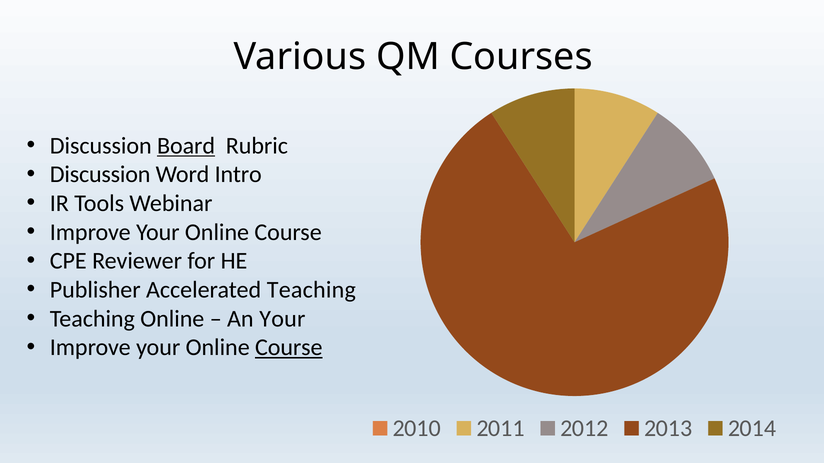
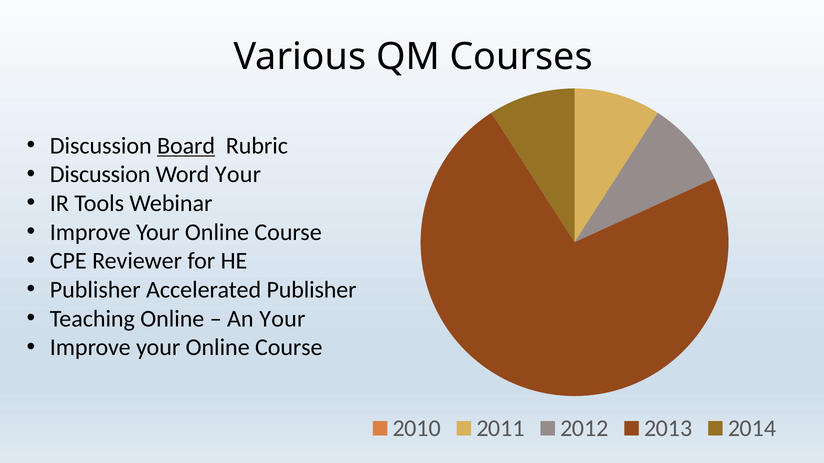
Word Intro: Intro -> Your
Accelerated Teaching: Teaching -> Publisher
Course at (289, 348) underline: present -> none
